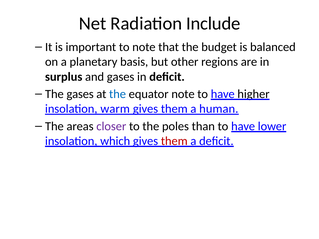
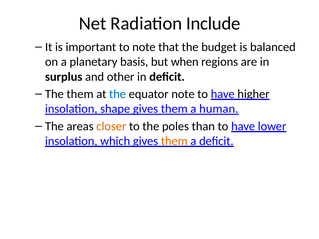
other: other -> when
and gases: gases -> other
The gases: gases -> them
warm: warm -> shape
closer colour: purple -> orange
them at (174, 141) colour: red -> orange
